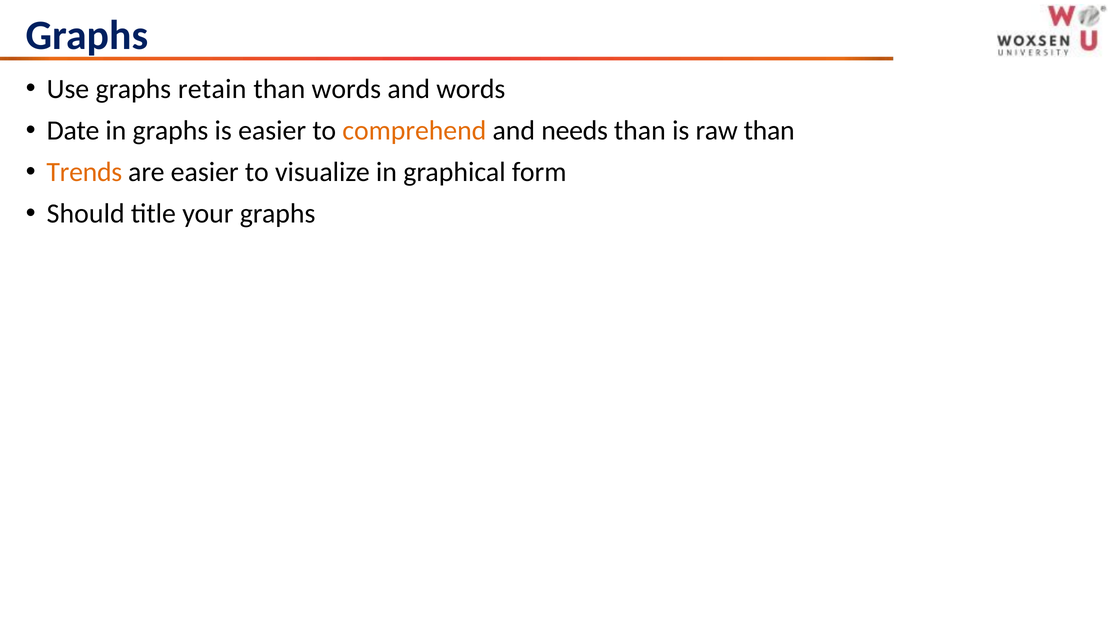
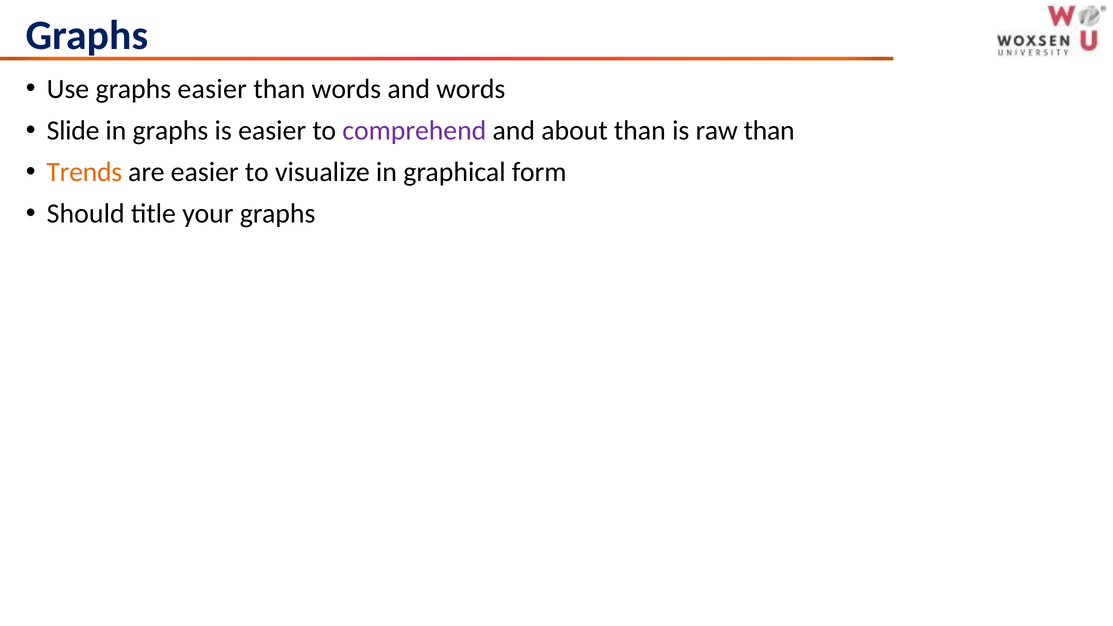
graphs retain: retain -> easier
Date: Date -> Slide
comprehend colour: orange -> purple
needs: needs -> about
